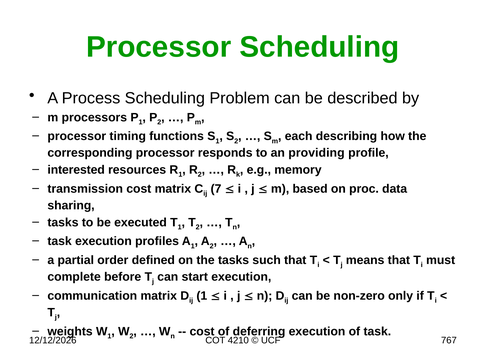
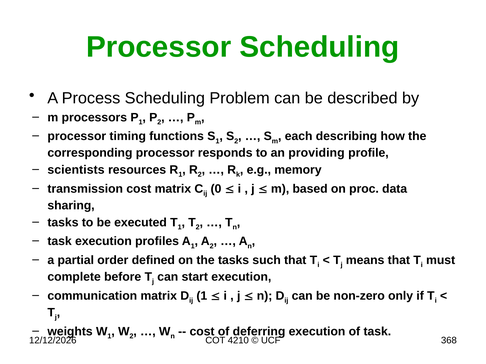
interested: interested -> scientists
7: 7 -> 0
767: 767 -> 368
